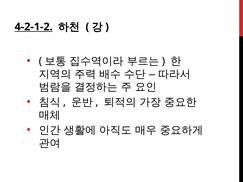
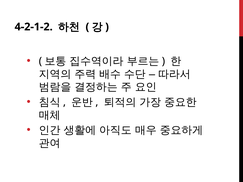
4-2-1-2 underline: present -> none
